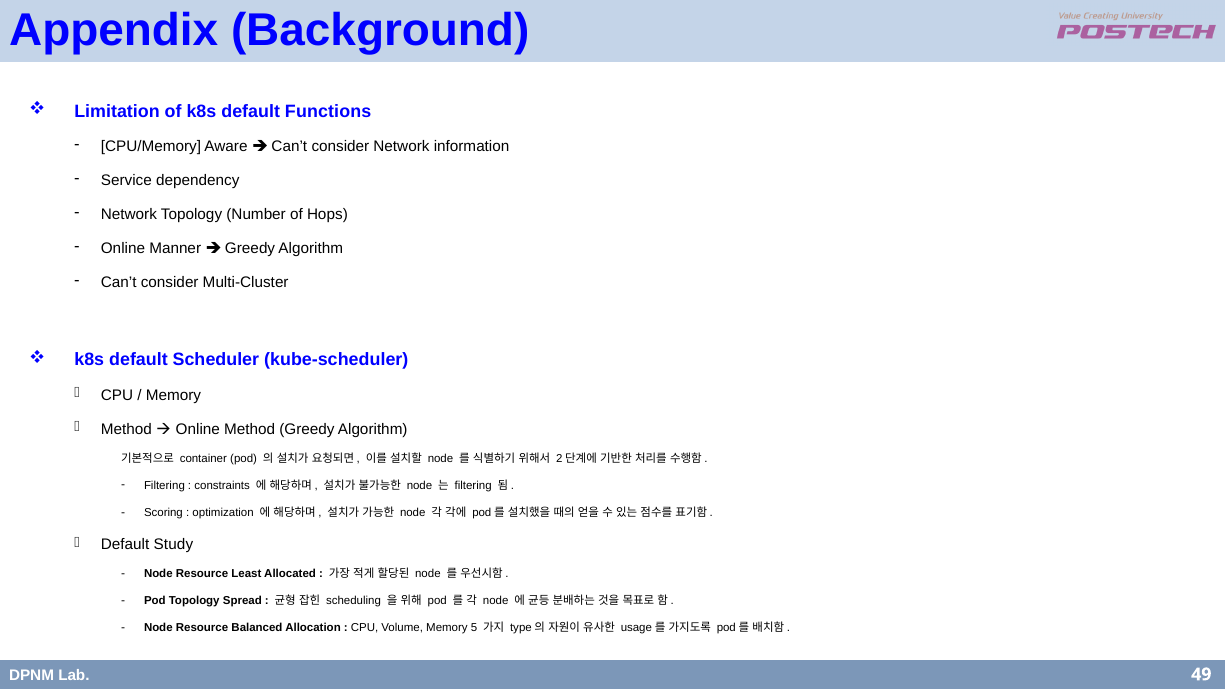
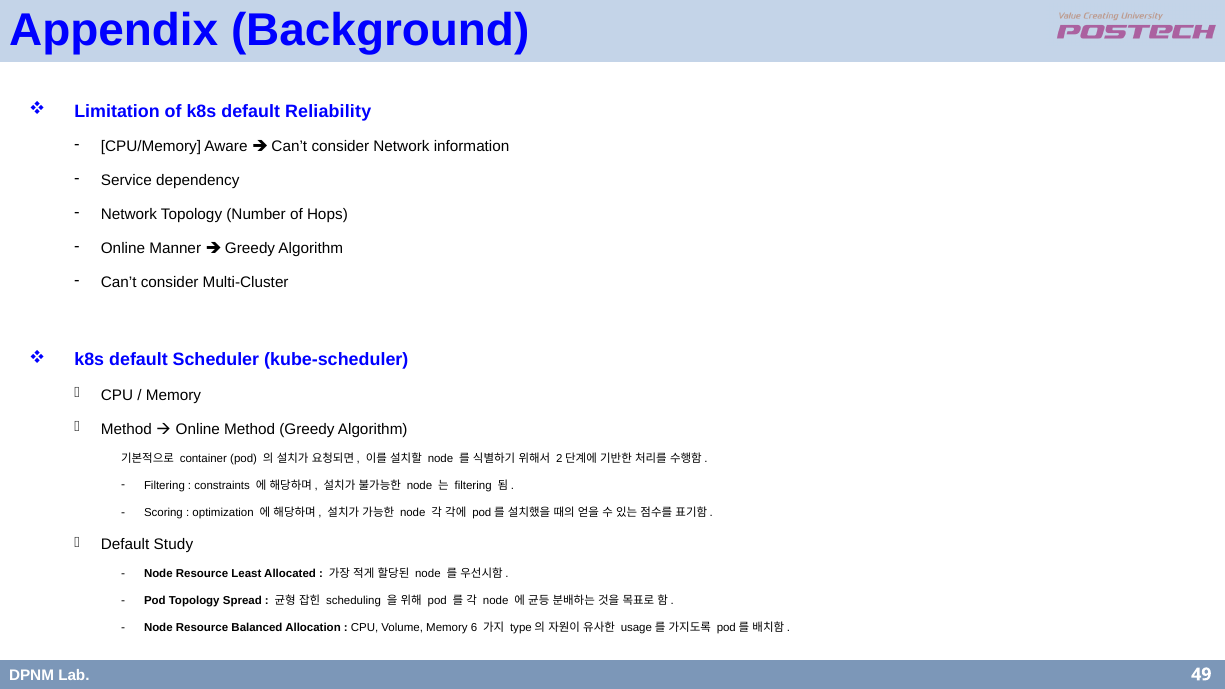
Functions: Functions -> Reliability
5: 5 -> 6
